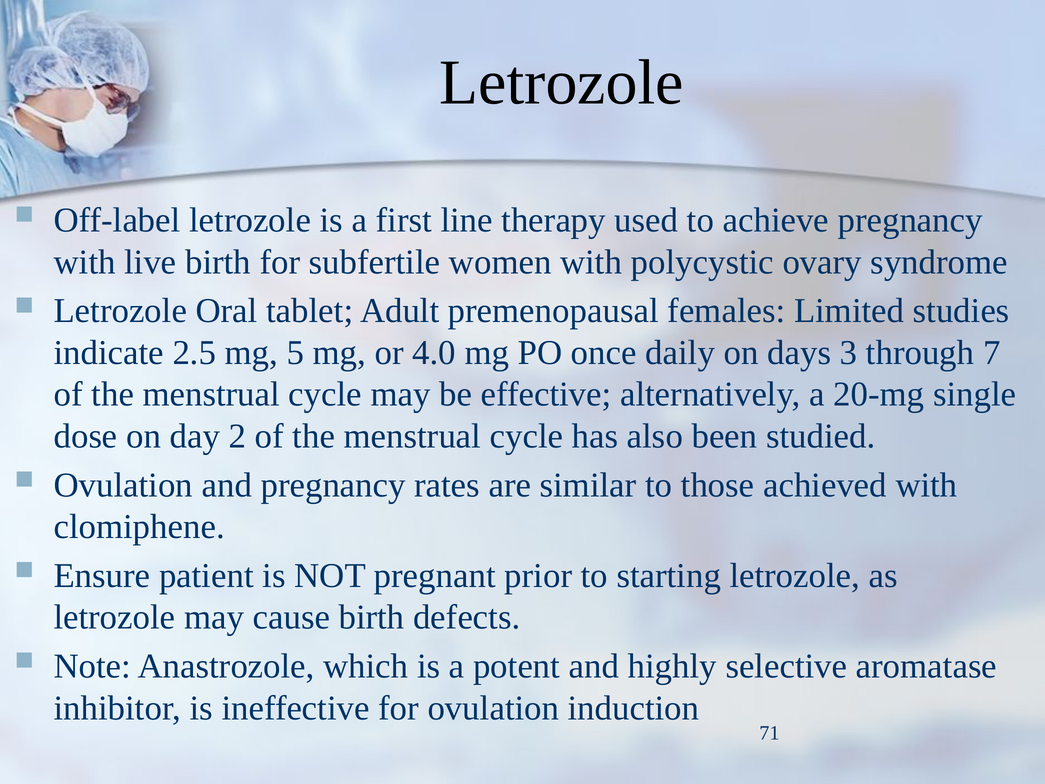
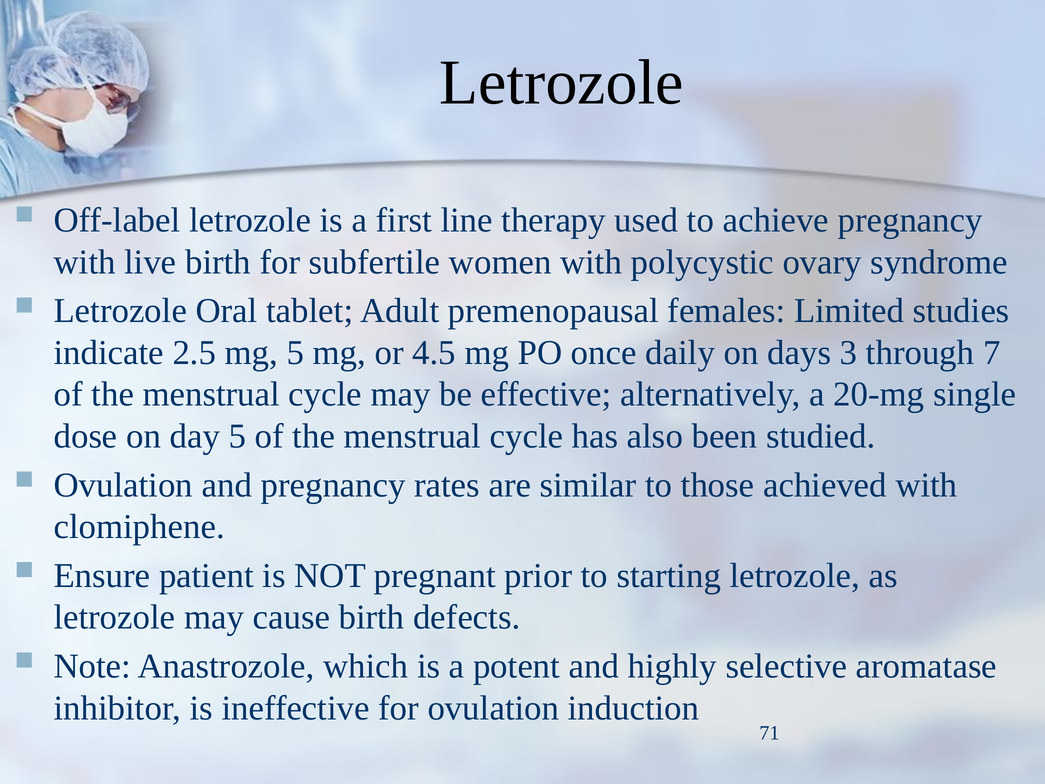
4.0: 4.0 -> 4.5
day 2: 2 -> 5
